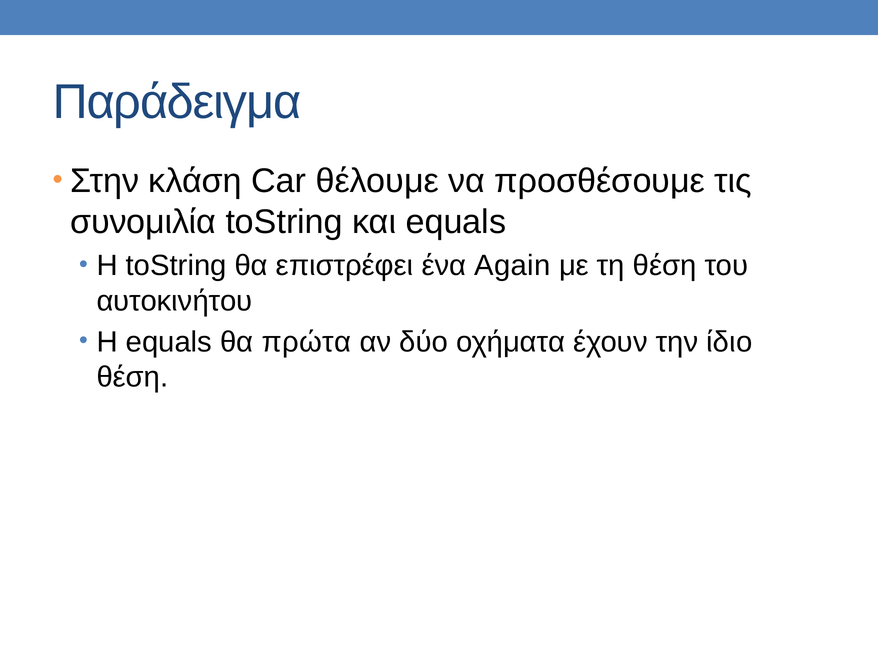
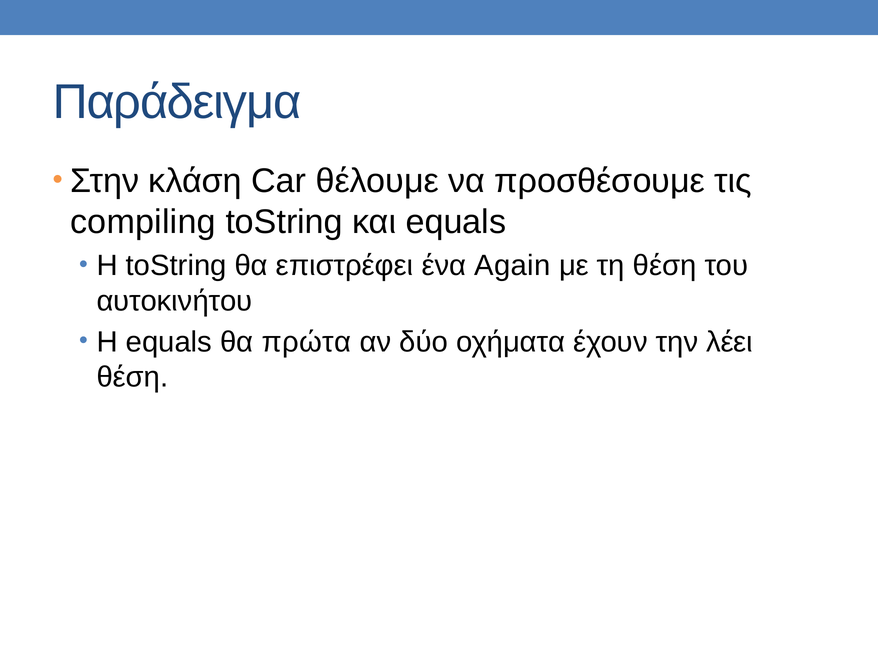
συνομιλία: συνομιλία -> compiling
ίδιο: ίδιο -> λέει
